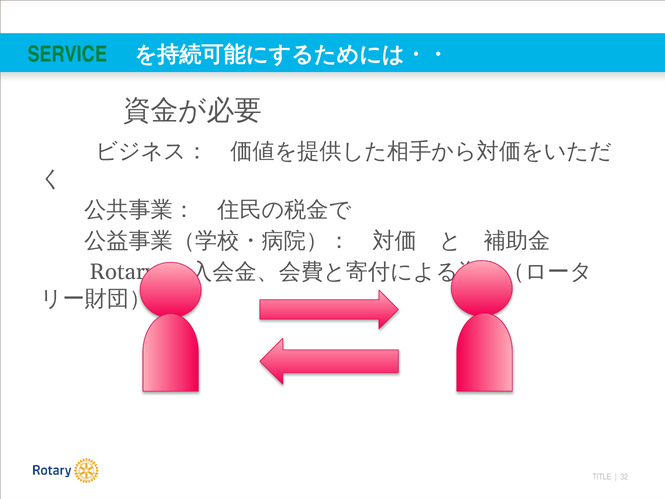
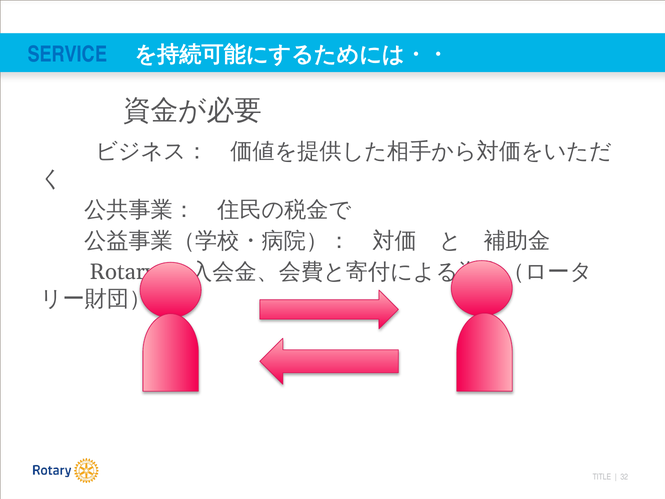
SERVICE colour: green -> blue
